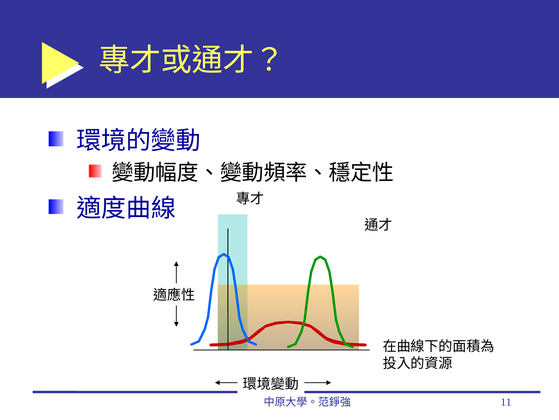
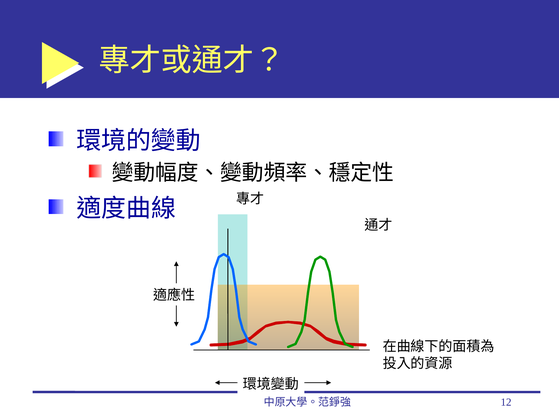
11: 11 -> 12
